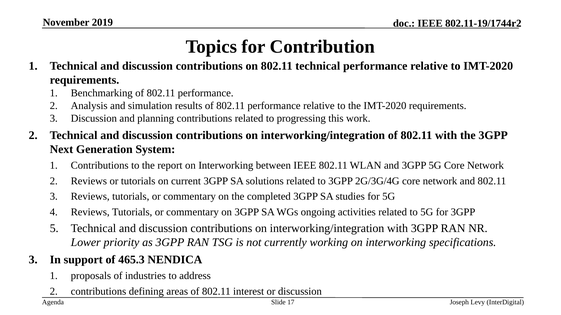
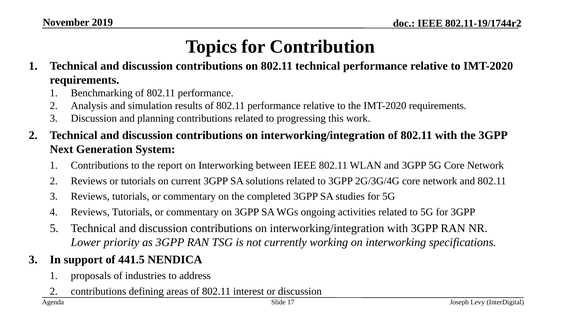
465.3: 465.3 -> 441.5
